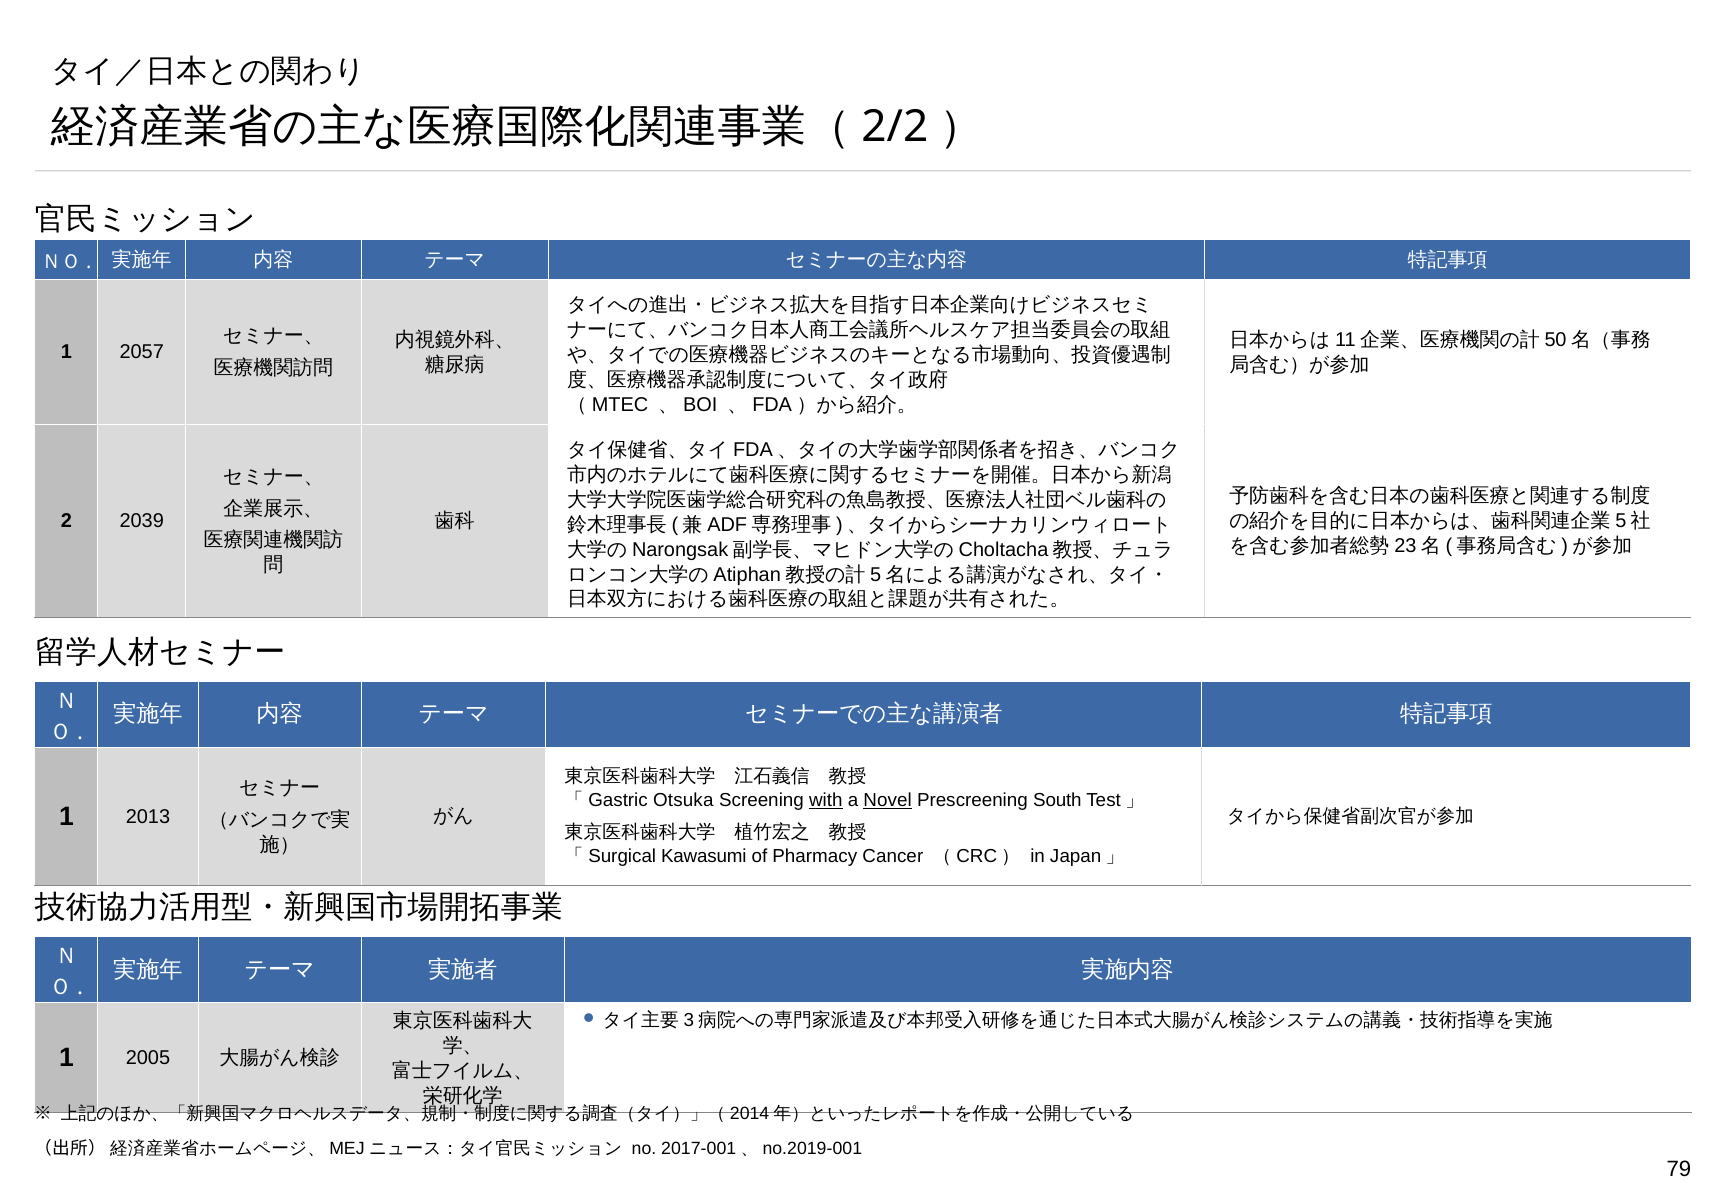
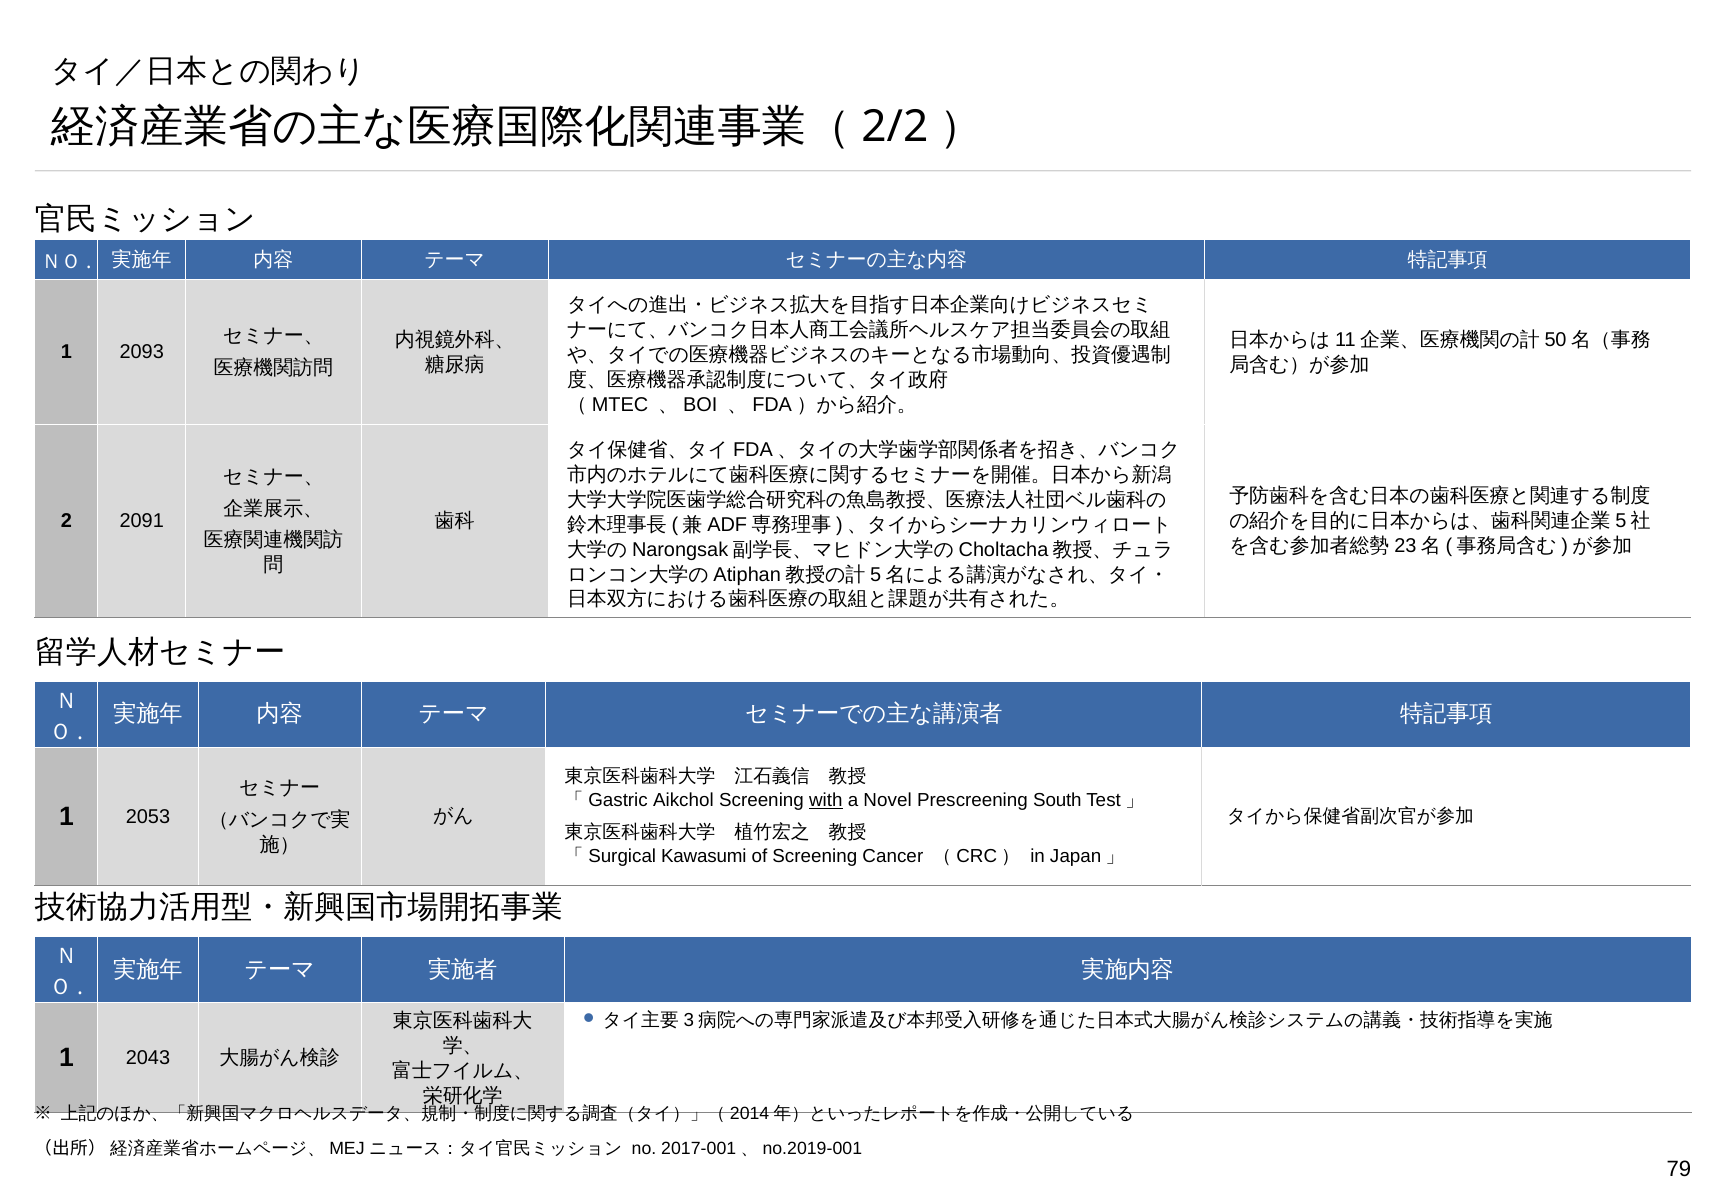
2057: 2057 -> 2093
2039: 2039 -> 2091
Otsuka: Otsuka -> Aikchol
Novel underline: present -> none
2013: 2013 -> 2053
of Pharmacy: Pharmacy -> Screening
2005: 2005 -> 2043
